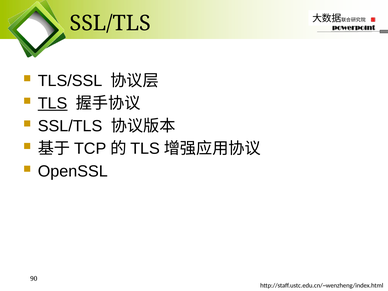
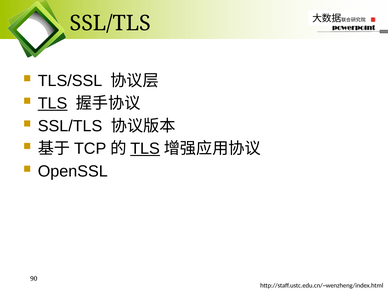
TLS at (145, 149) underline: none -> present
